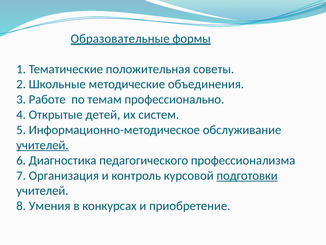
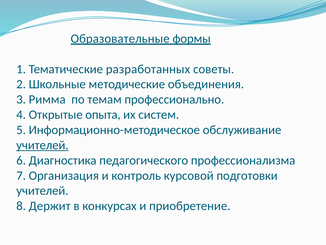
положительная: положительная -> разработанных
Работе: Работе -> Римма
детей: детей -> опыта
подготовки underline: present -> none
Умения: Умения -> Держит
